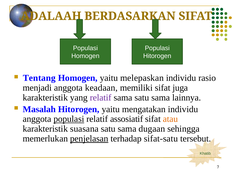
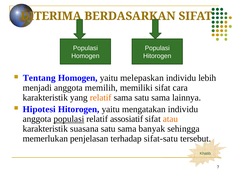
ADALAAH: ADALAAH -> DITERIMA
rasio: rasio -> lebih
keadaan: keadaan -> memilih
juga: juga -> cara
relatif at (101, 97) colour: purple -> orange
Masalah: Masalah -> Hipotesi
dugaan: dugaan -> banyak
penjelasan underline: present -> none
